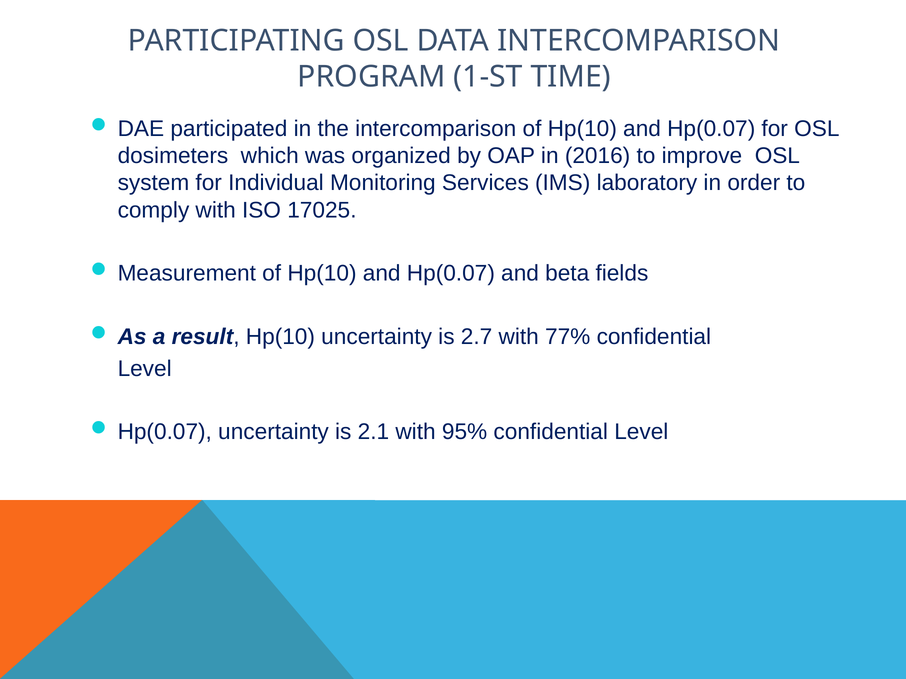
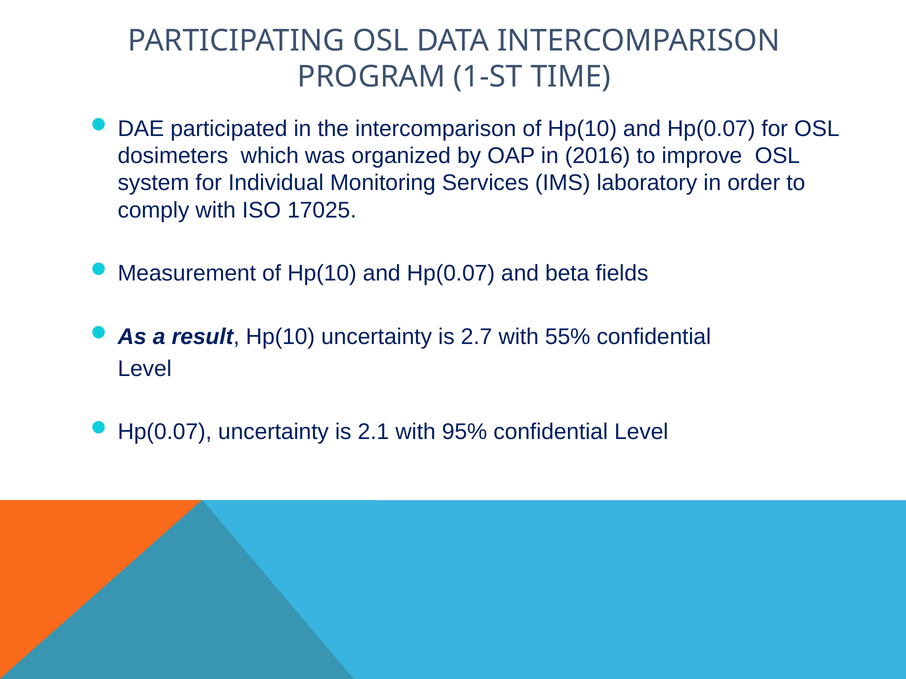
77%: 77% -> 55%
